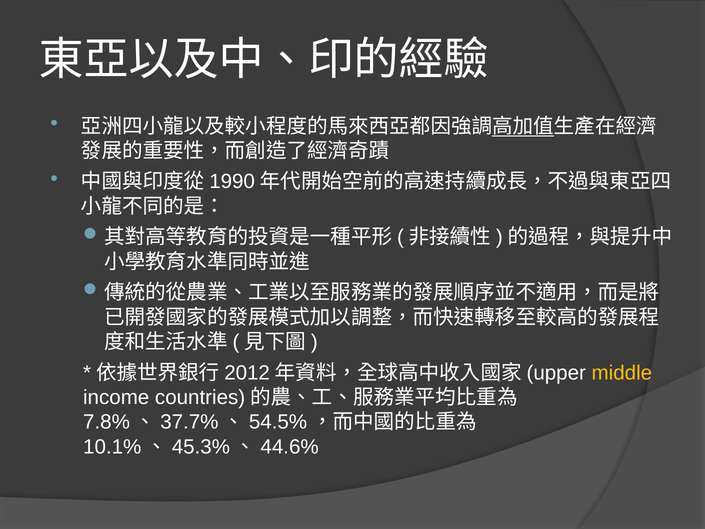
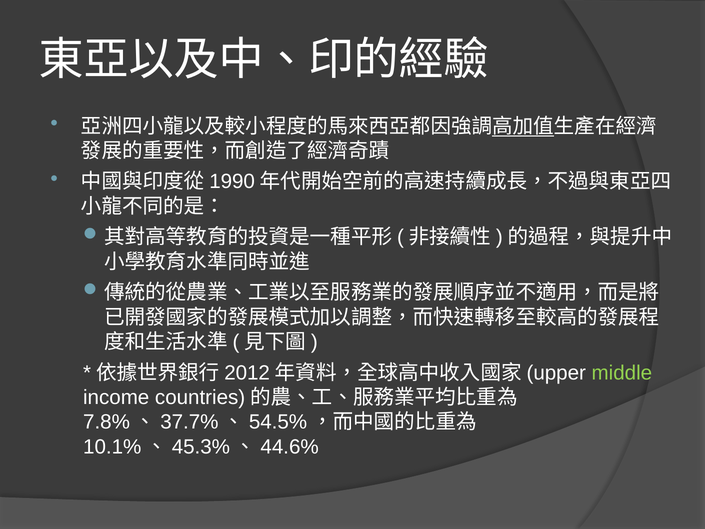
middle colour: yellow -> light green
